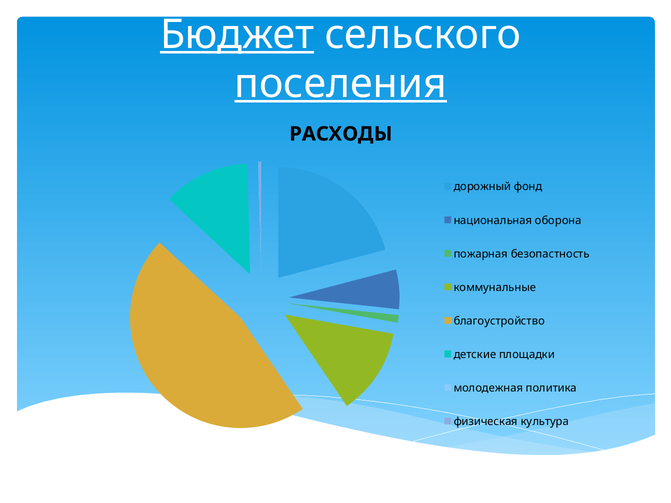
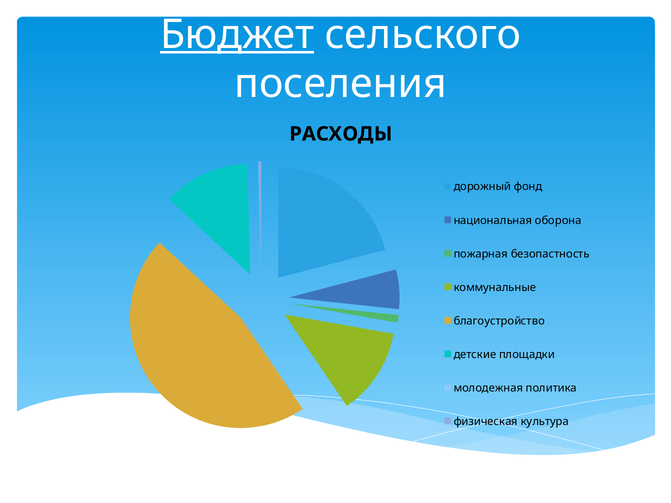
поселения underline: present -> none
